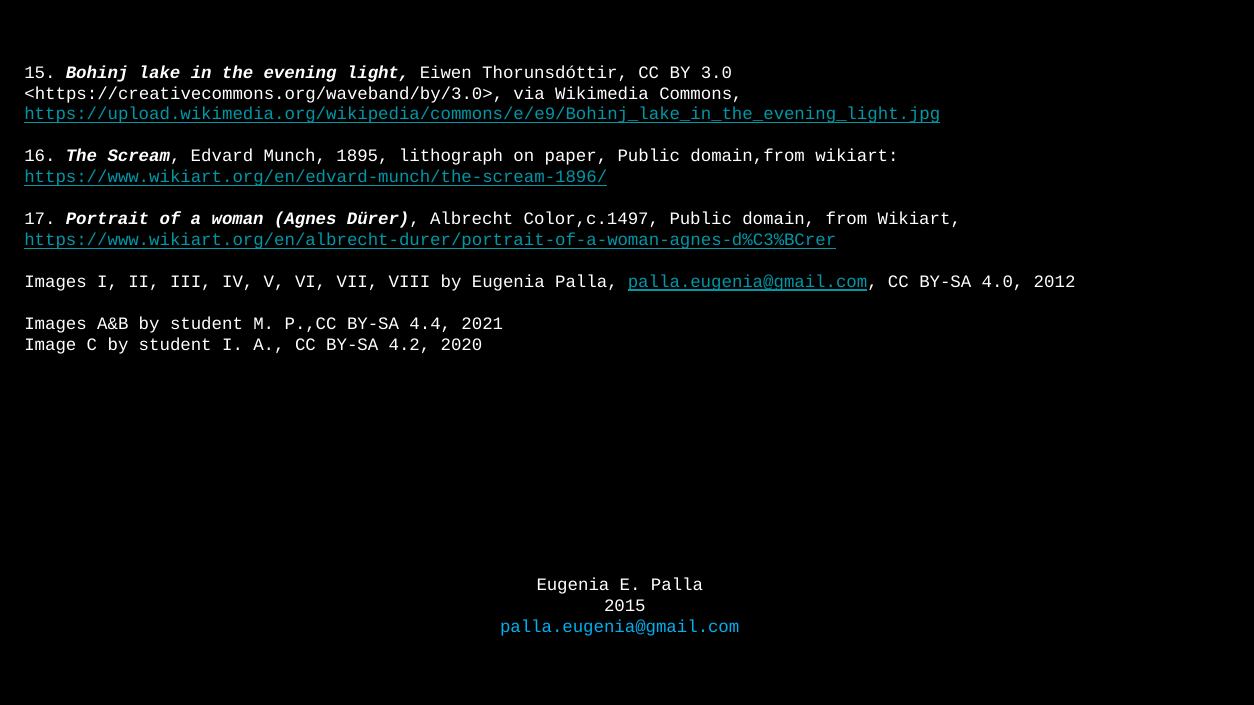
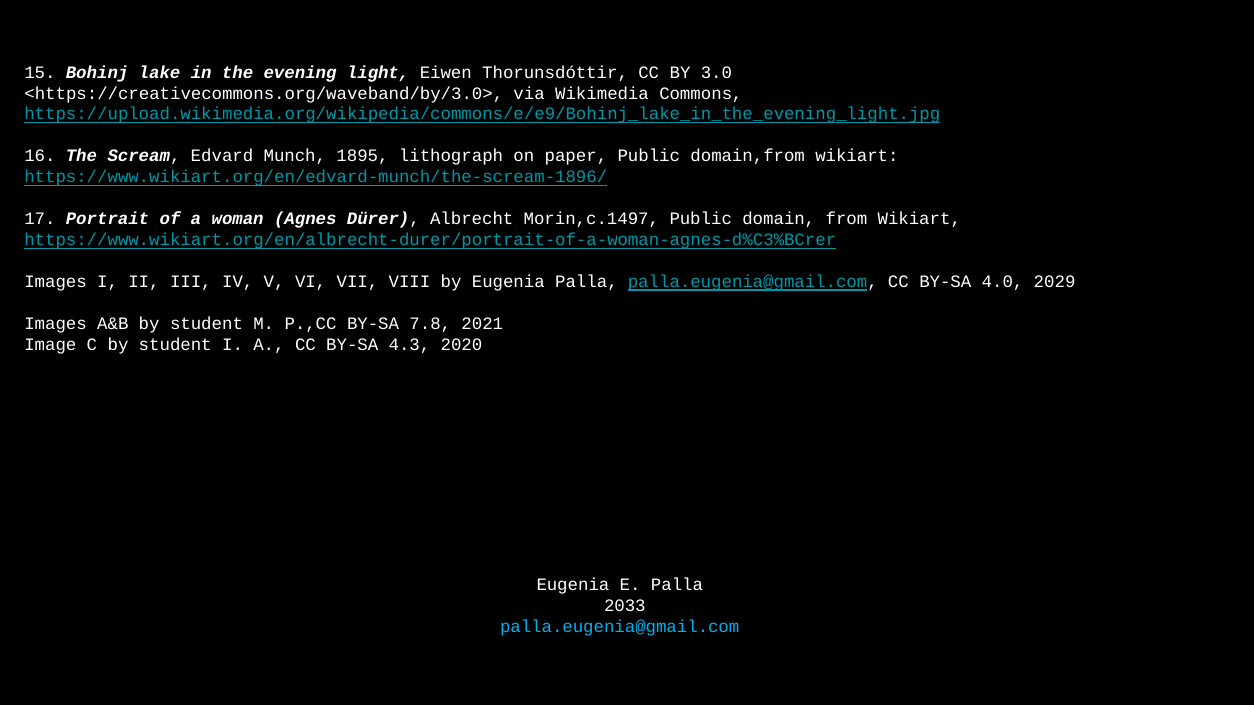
Color,c.1497: Color,c.1497 -> Morin,c.1497
2012: 2012 -> 2029
4.4: 4.4 -> 7.8
4.2: 4.2 -> 4.3
2015: 2015 -> 2033
